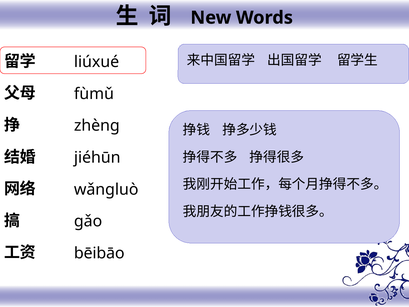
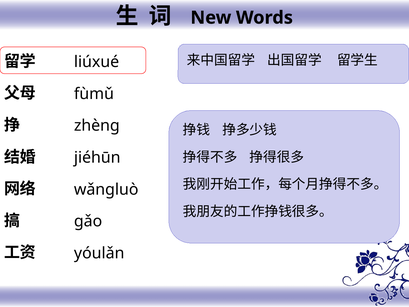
bēibāo: bēibāo -> yóulǎn
